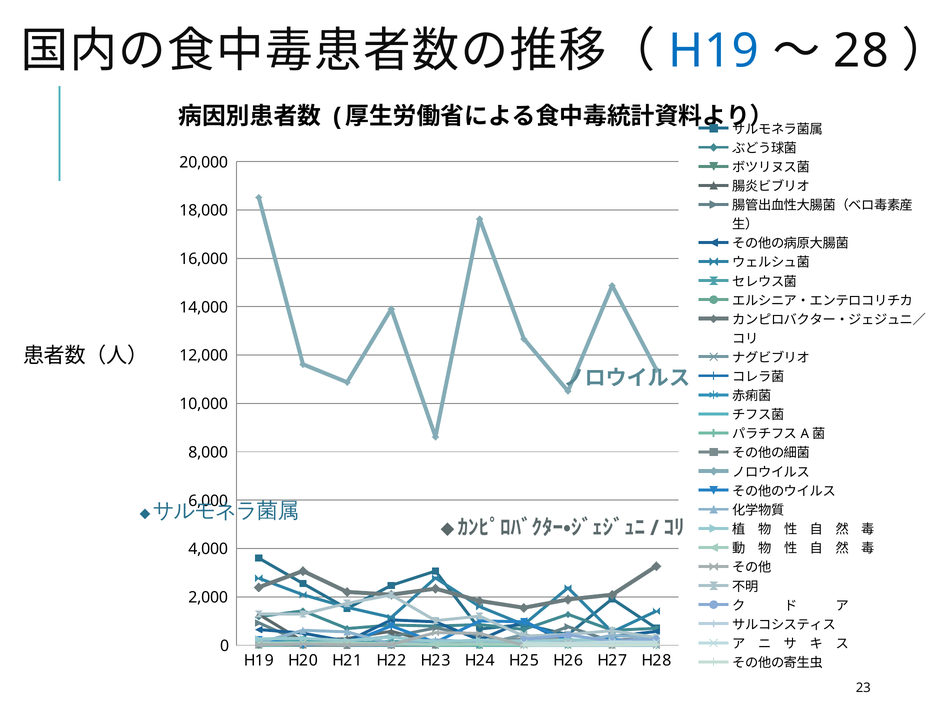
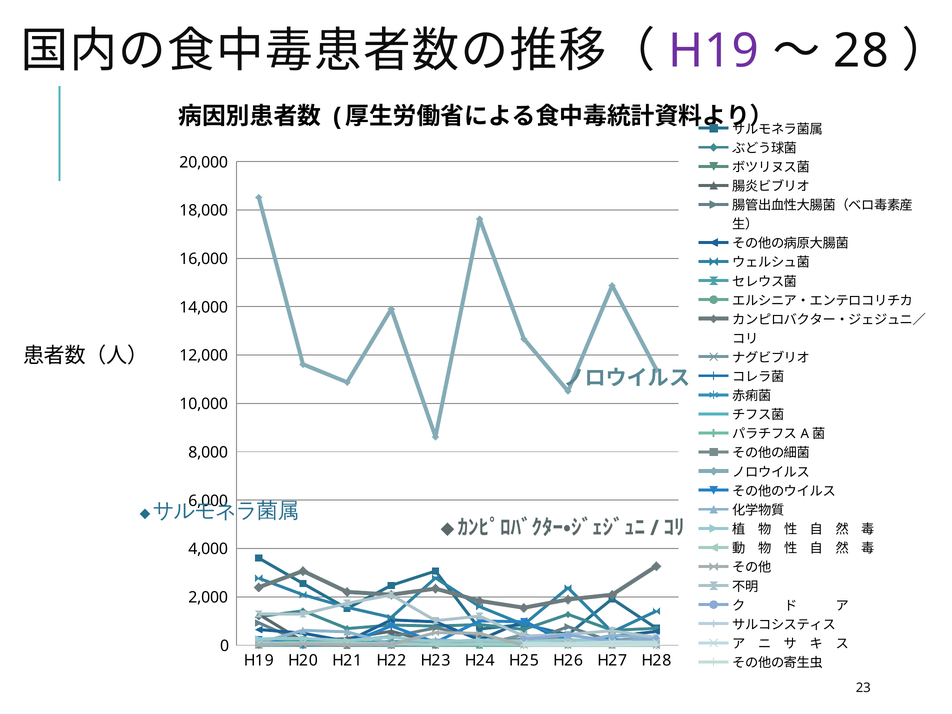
H19 at (714, 51) colour: blue -> purple
